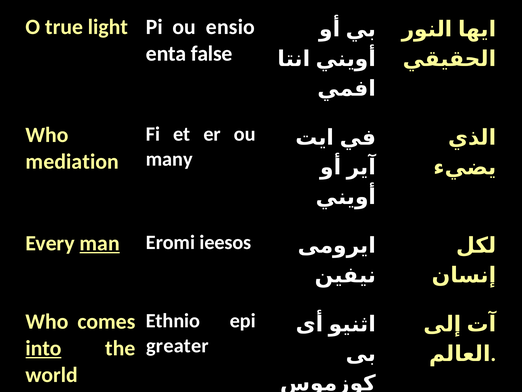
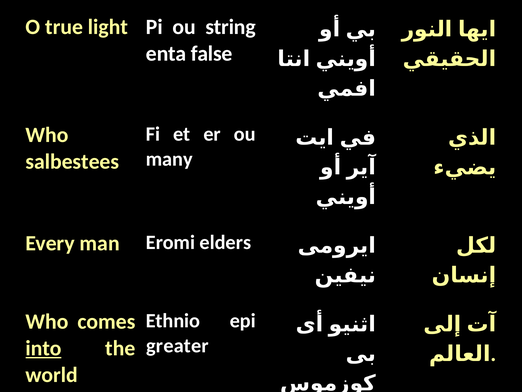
ensio: ensio -> string
mediation: mediation -> salbestees
man underline: present -> none
ieesos: ieesos -> elders
